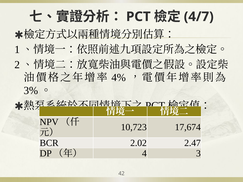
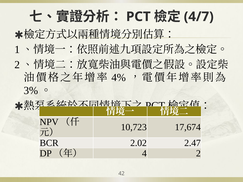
4 3: 3 -> 2
